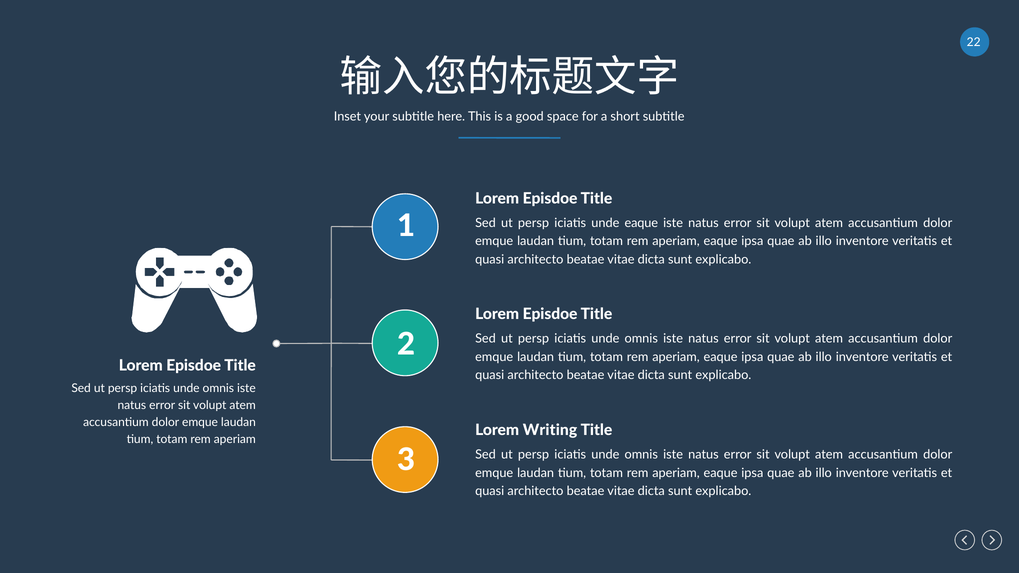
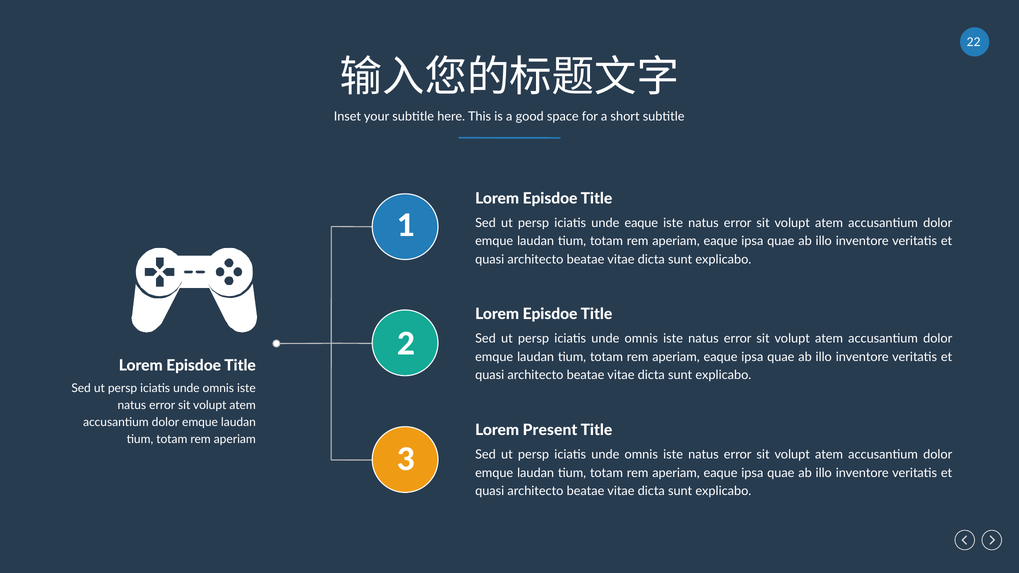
Writing: Writing -> Present
